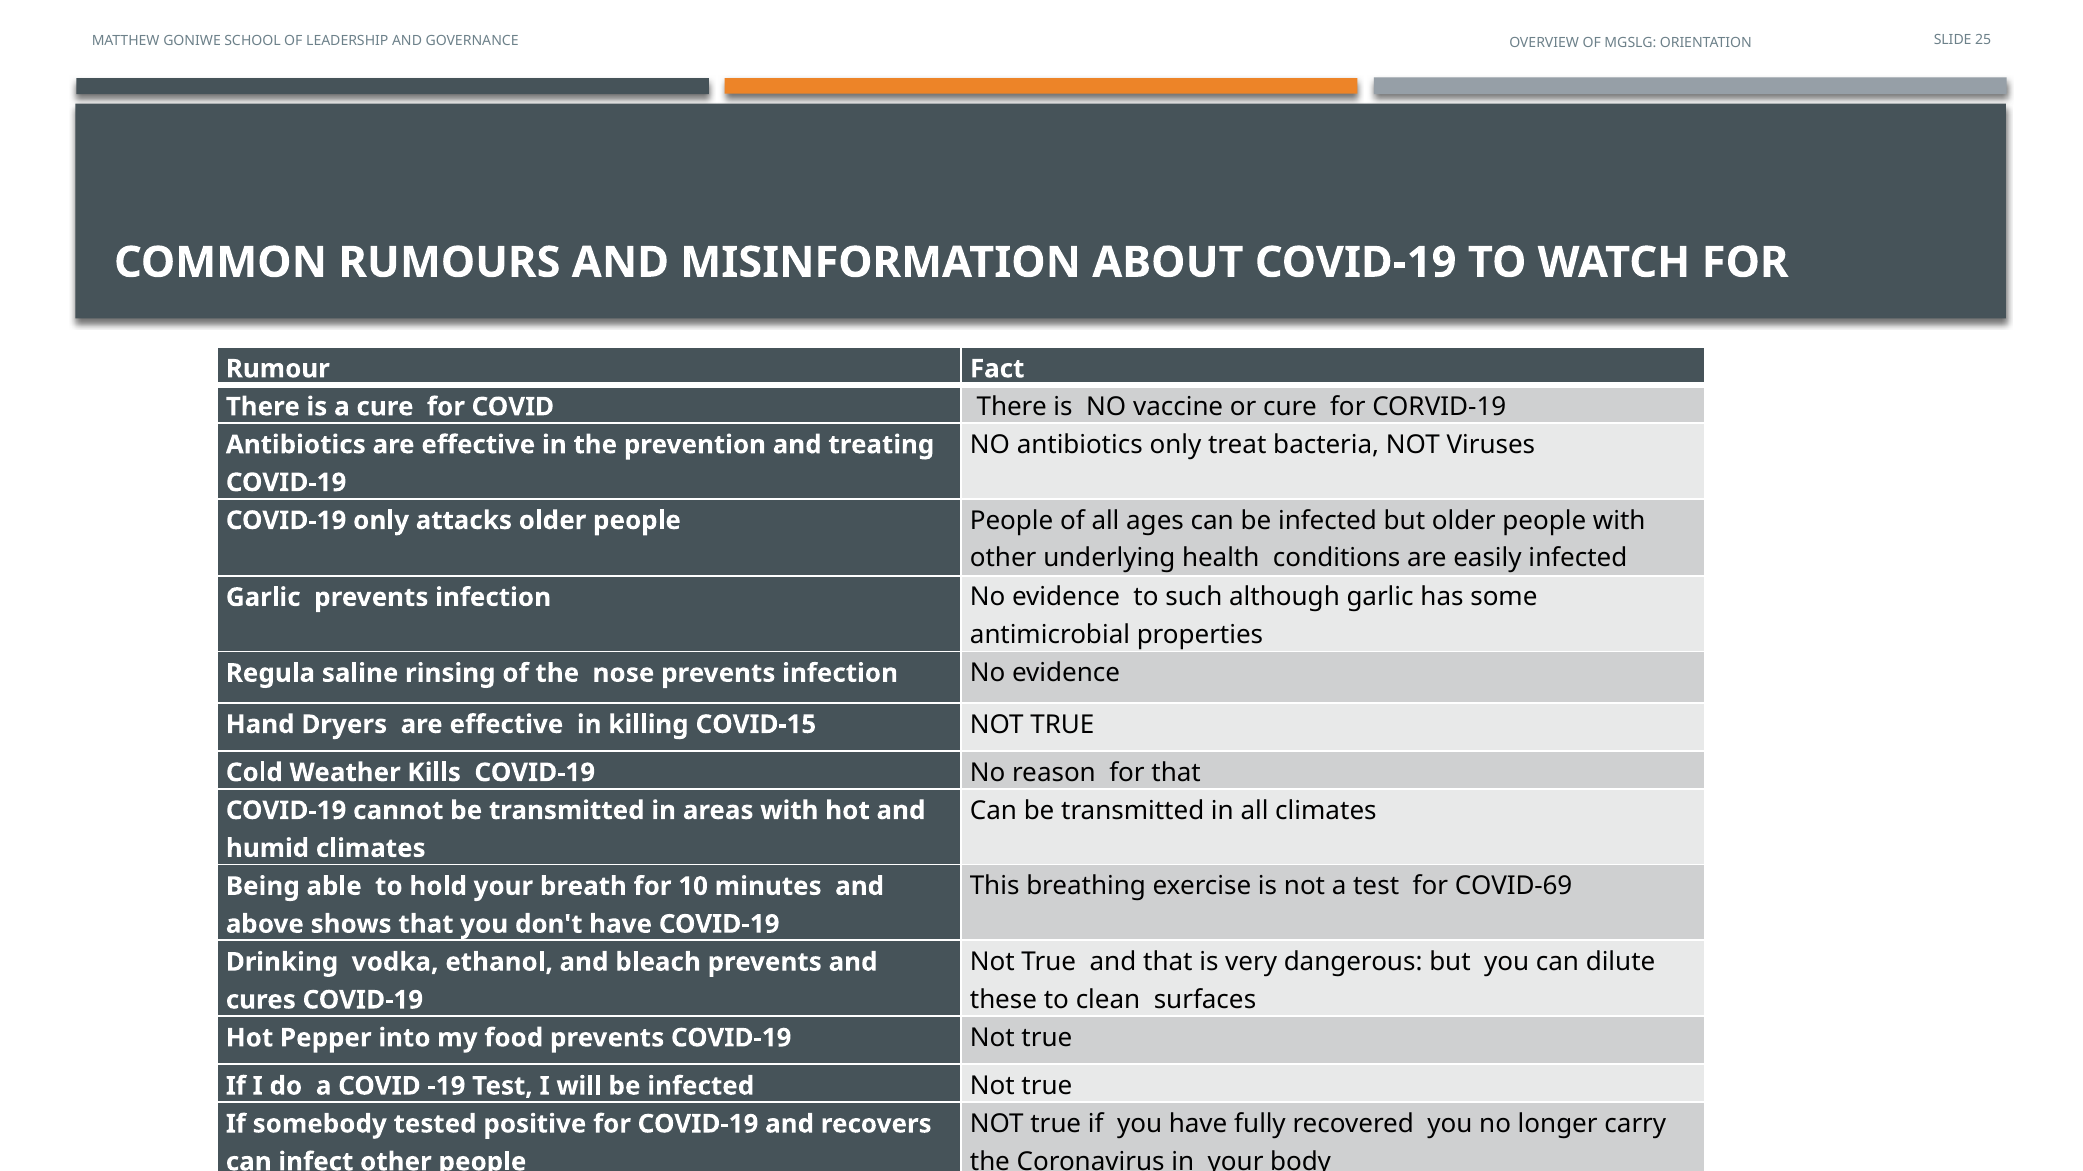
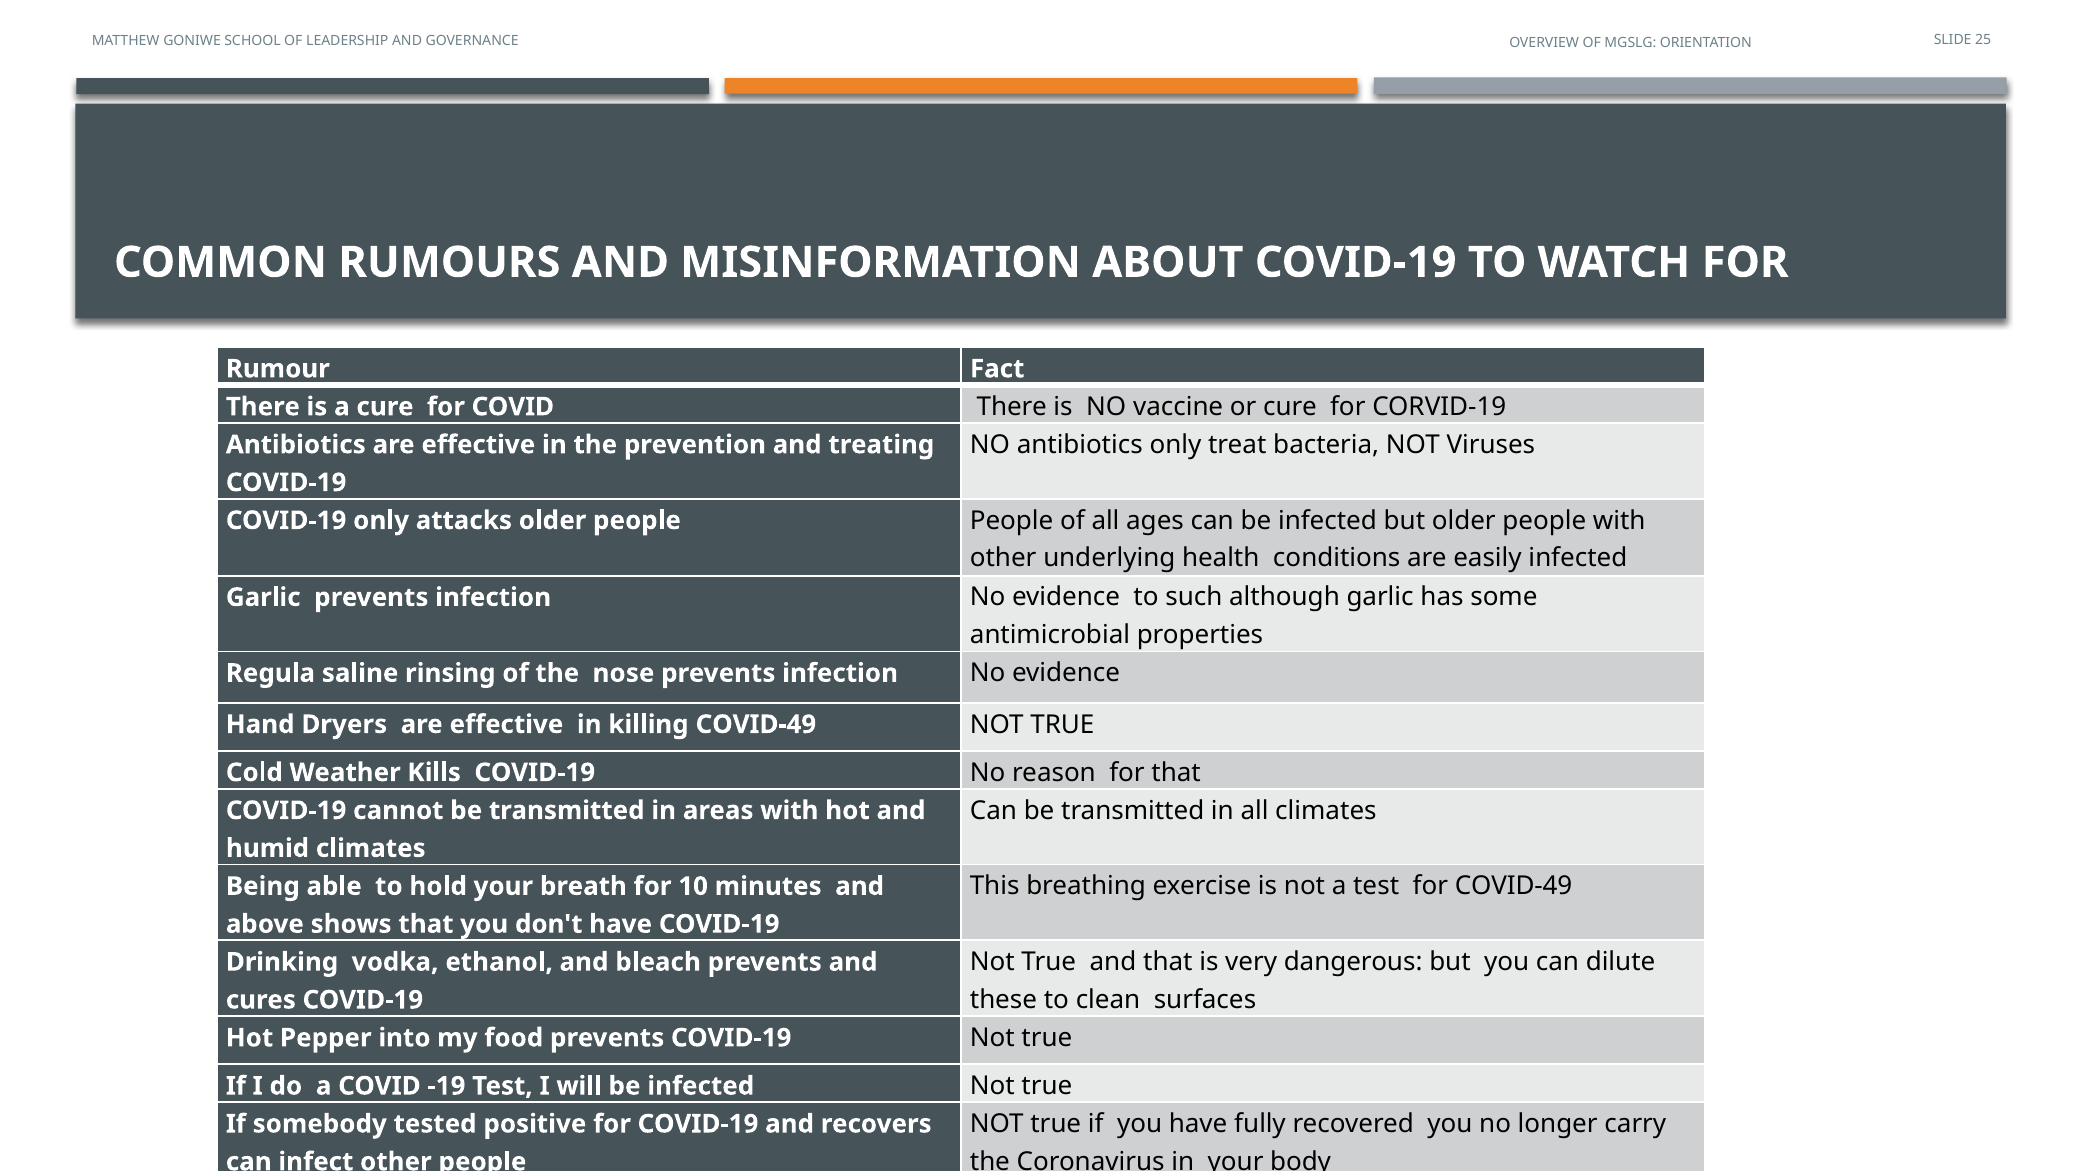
killing COVID-15: COVID-15 -> COVID-49
for COVID-69: COVID-69 -> COVID-49
